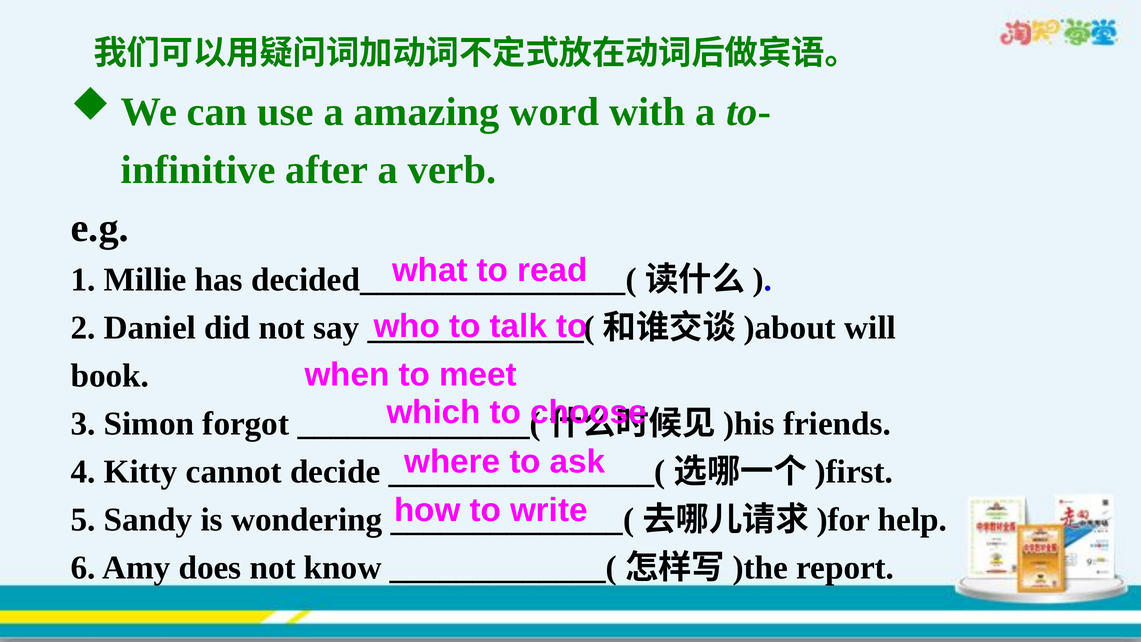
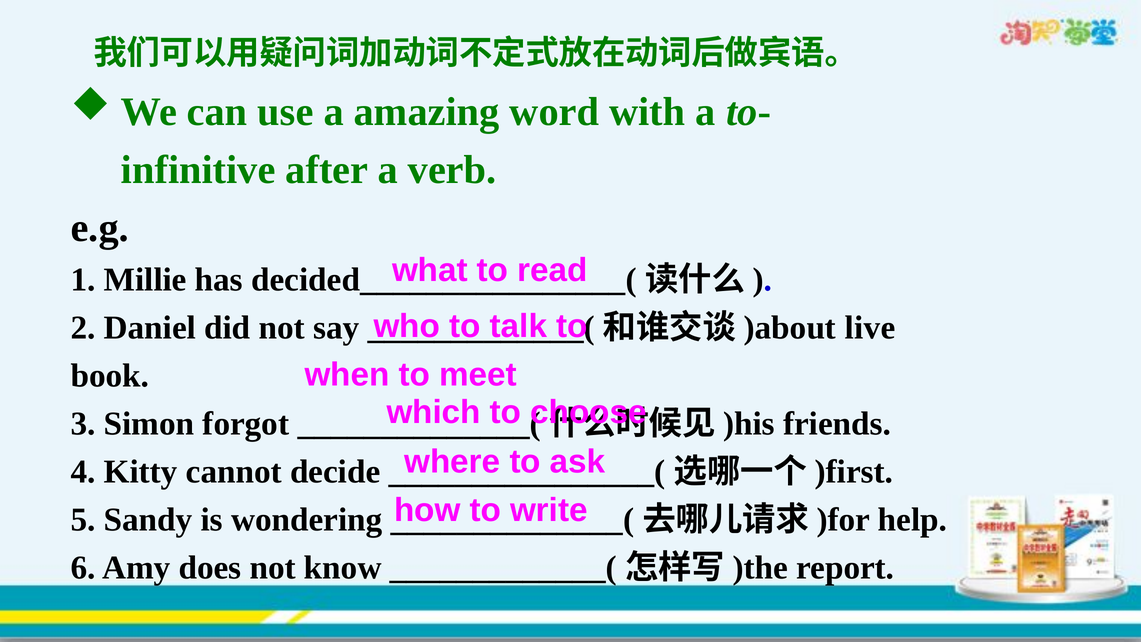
will: will -> live
